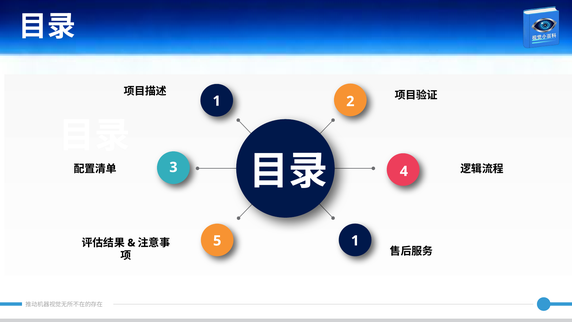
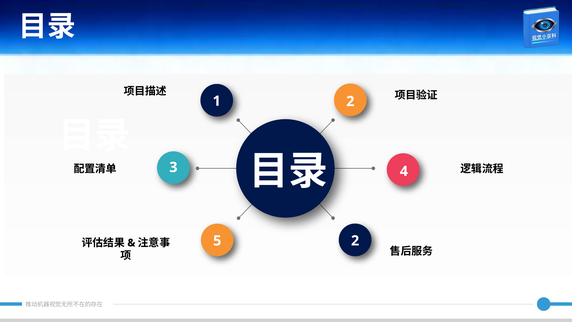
5 1: 1 -> 2
